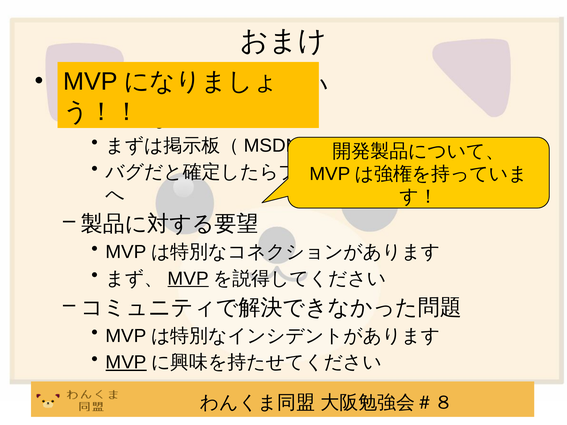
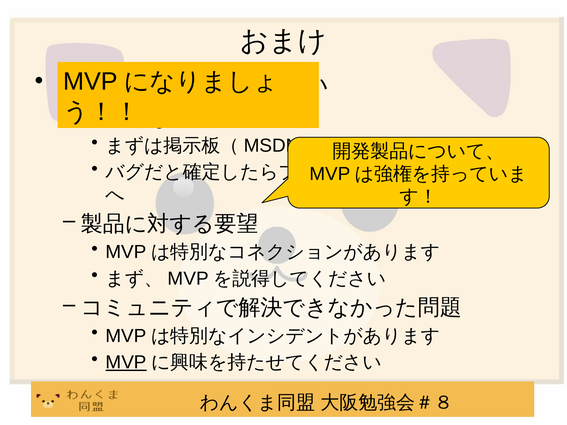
MVP at (188, 279) underline: present -> none
